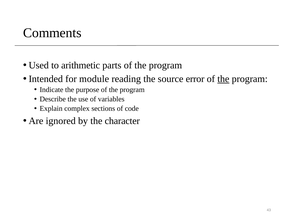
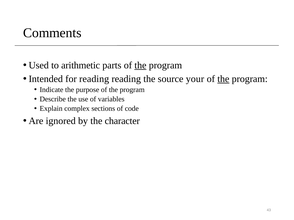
the at (140, 65) underline: none -> present
for module: module -> reading
error: error -> your
